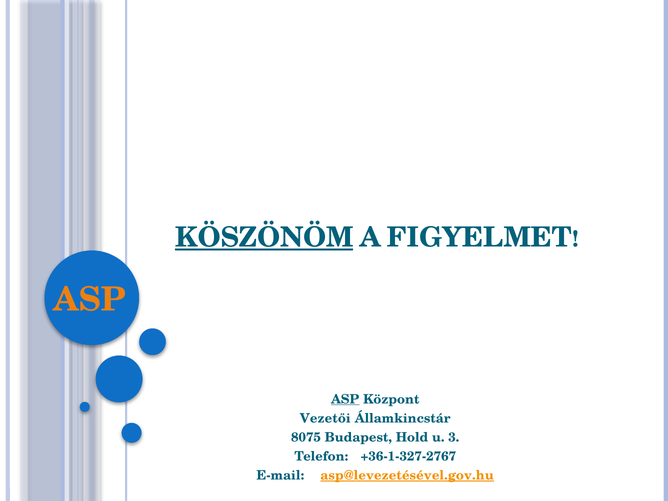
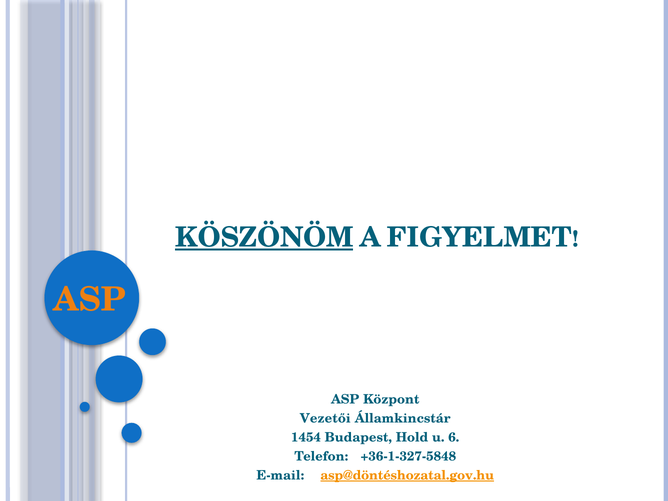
ASP at (345, 399) underline: present -> none
8075: 8075 -> 1454
3: 3 -> 6
+36-1-327-2767: +36-1-327-2767 -> +36-1-327-5848
asp@levezetésével.gov.hu: asp@levezetésével.gov.hu -> asp@döntéshozatal.gov.hu
